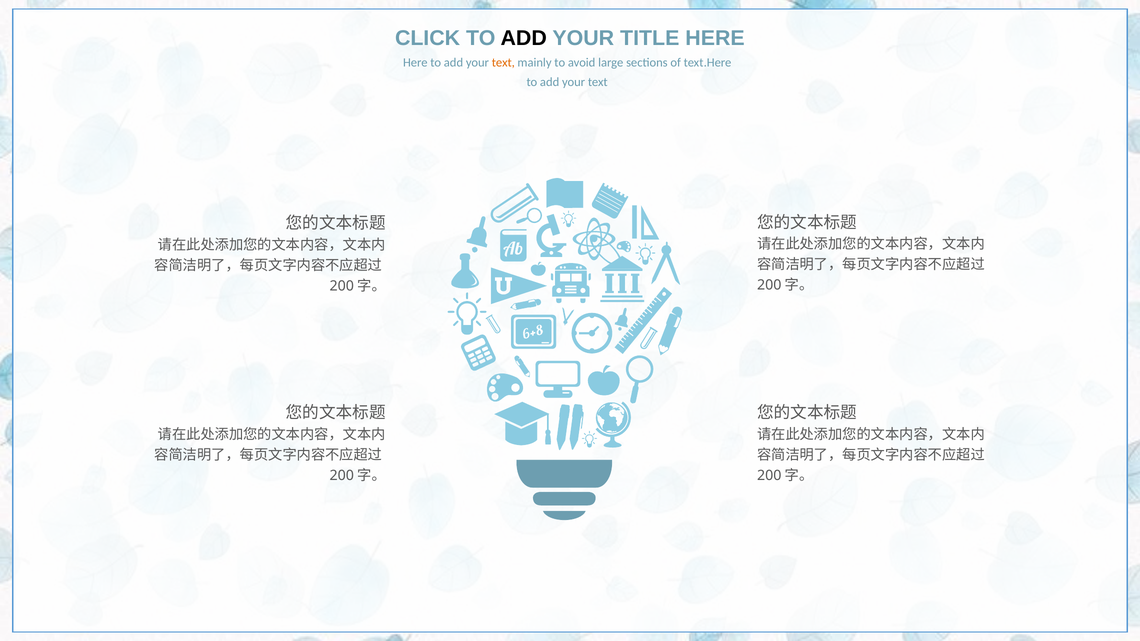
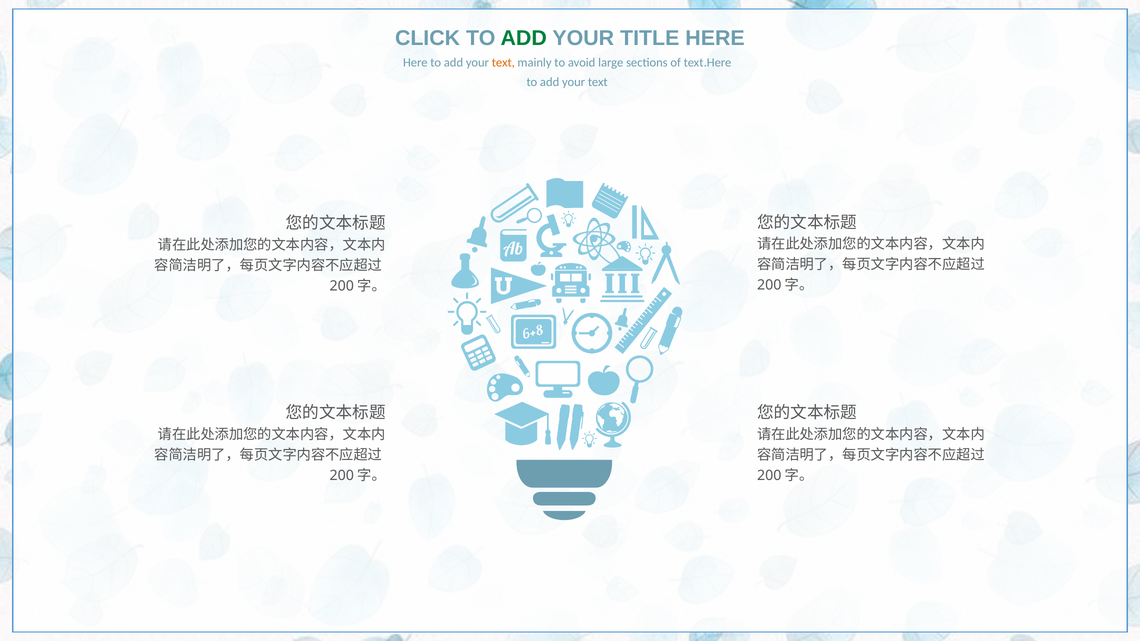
ADD at (524, 38) colour: black -> green
